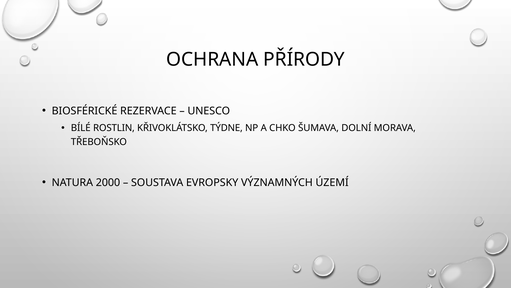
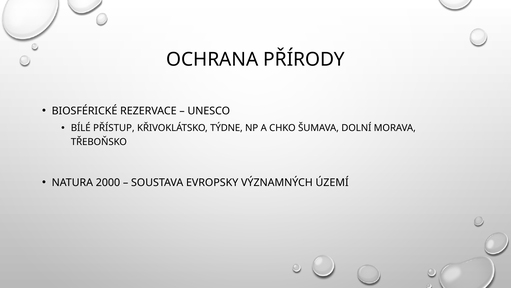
ROSTLIN: ROSTLIN -> PŘÍSTUP
